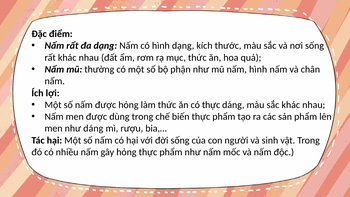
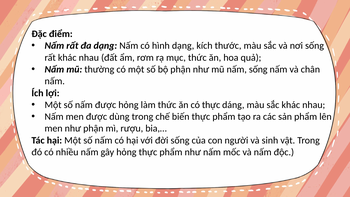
nấm hình: hình -> sống
như dáng: dáng -> phận
